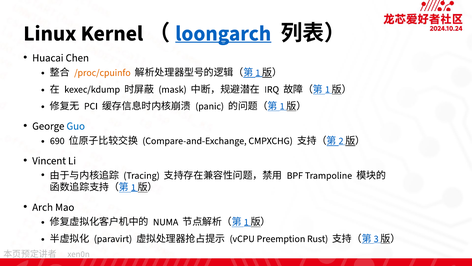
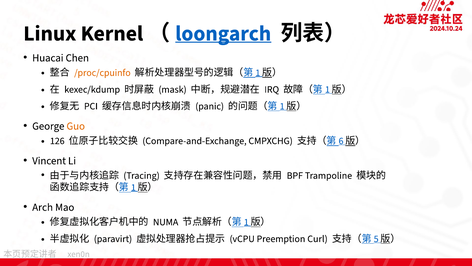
Guo colour: blue -> orange
690: 690 -> 126
2: 2 -> 6
Rust: Rust -> Curl
3: 3 -> 5
